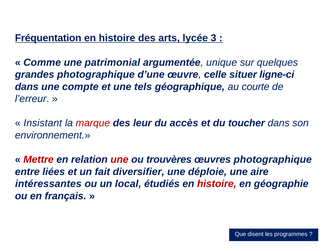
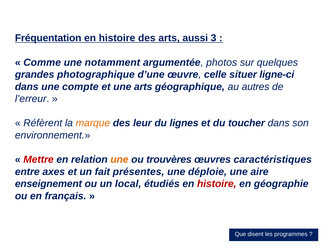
lycée: lycée -> aussi
patrimonial: patrimonial -> notamment
unique: unique -> photos
une tels: tels -> arts
courte: courte -> autres
Insistant: Insistant -> Réfèrent
marque colour: red -> orange
accès: accès -> lignes
une at (119, 160) colour: red -> orange
œuvres photographique: photographique -> caractéristiques
liées: liées -> axes
diversifier: diversifier -> présentes
intéressantes: intéressantes -> enseignement
